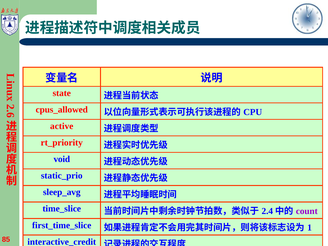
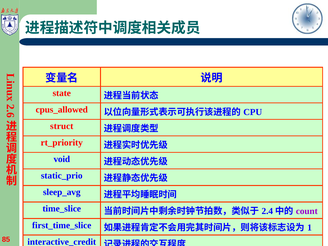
active: active -> struct
